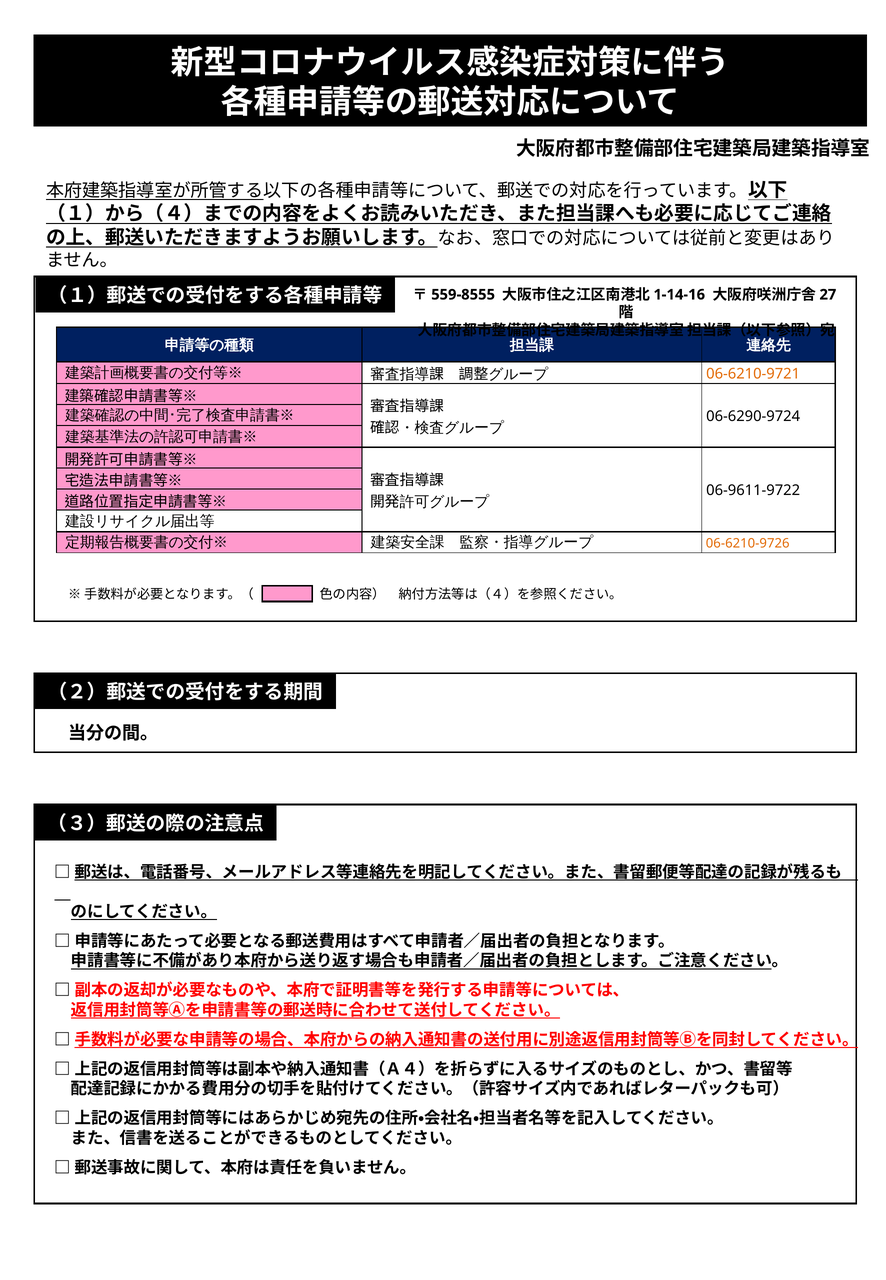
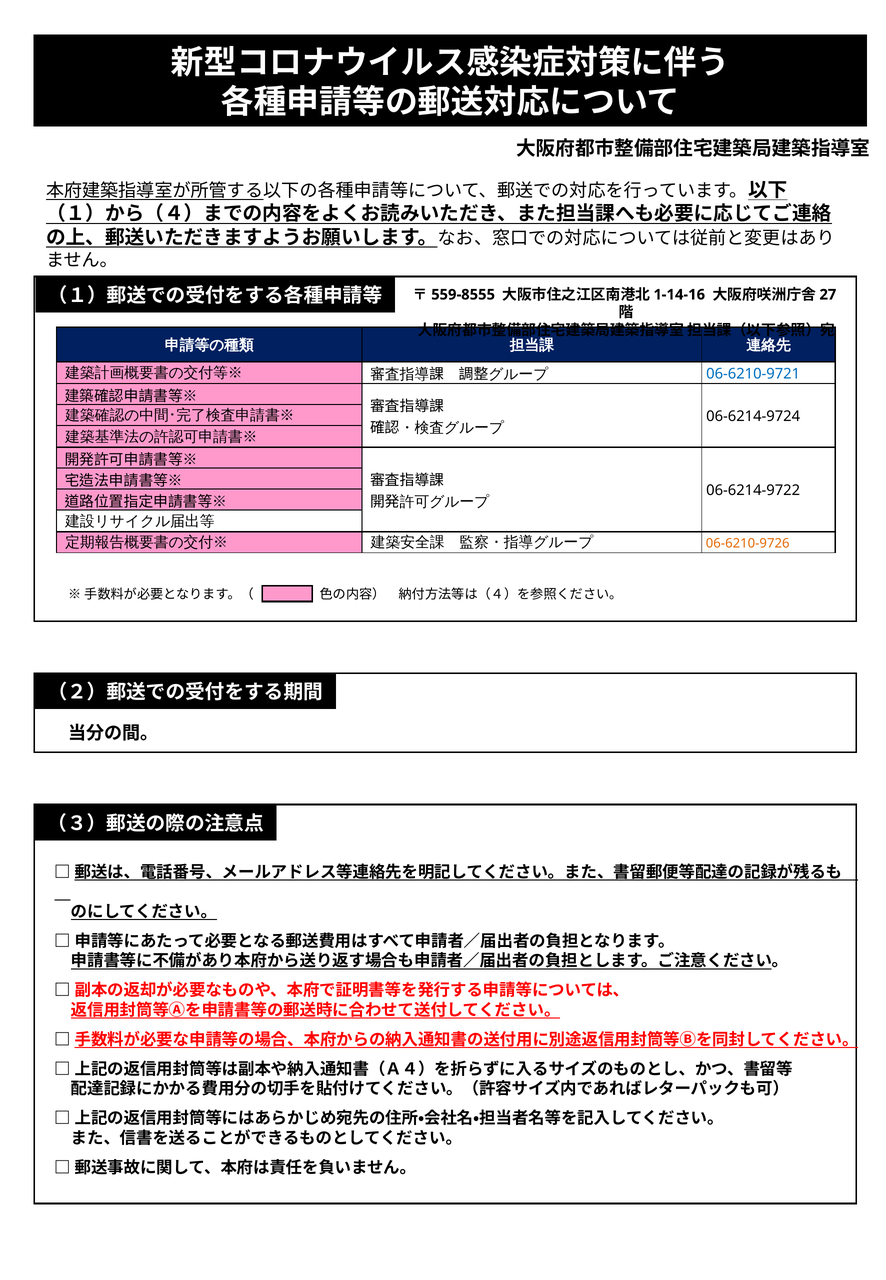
06-6210-9721 colour: orange -> blue
06-6290-9724: 06-6290-9724 -> 06-6214-9724
06-9611-9722: 06-9611-9722 -> 06-6214-9722
